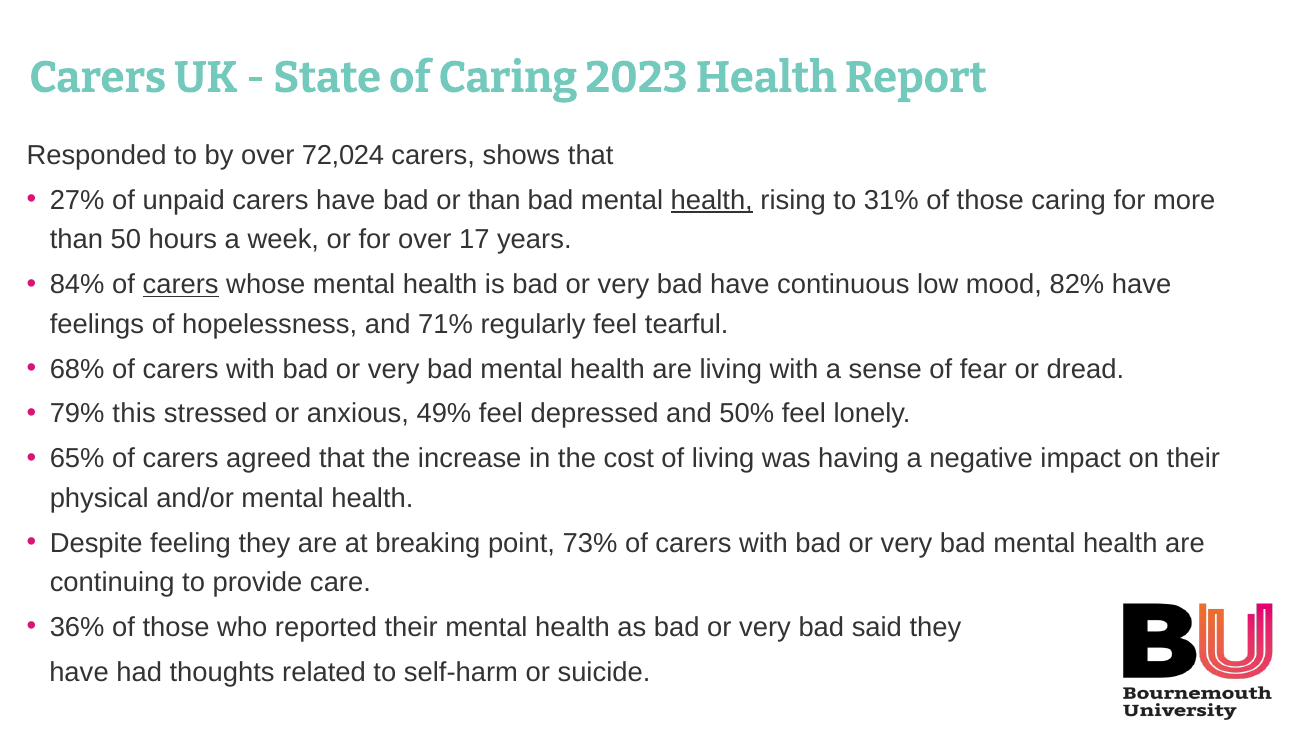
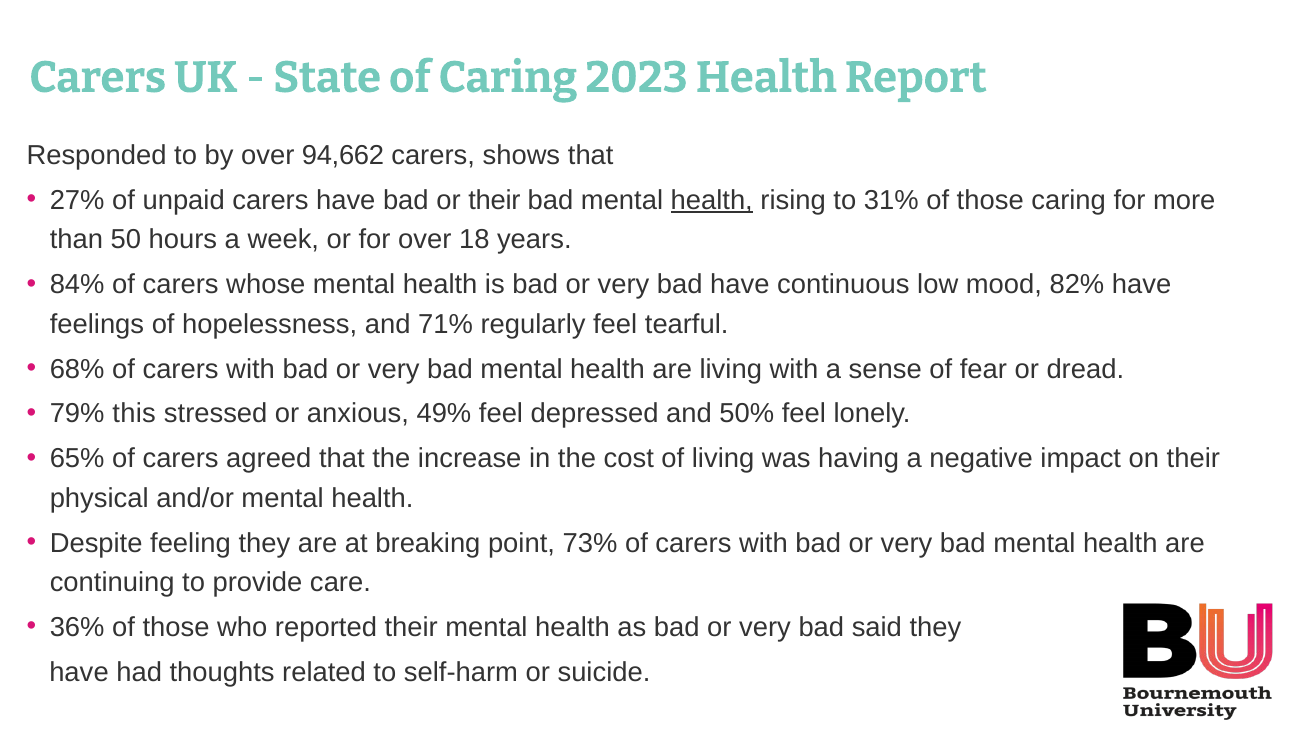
72,024: 72,024 -> 94,662
or than: than -> their
17: 17 -> 18
carers at (181, 285) underline: present -> none
